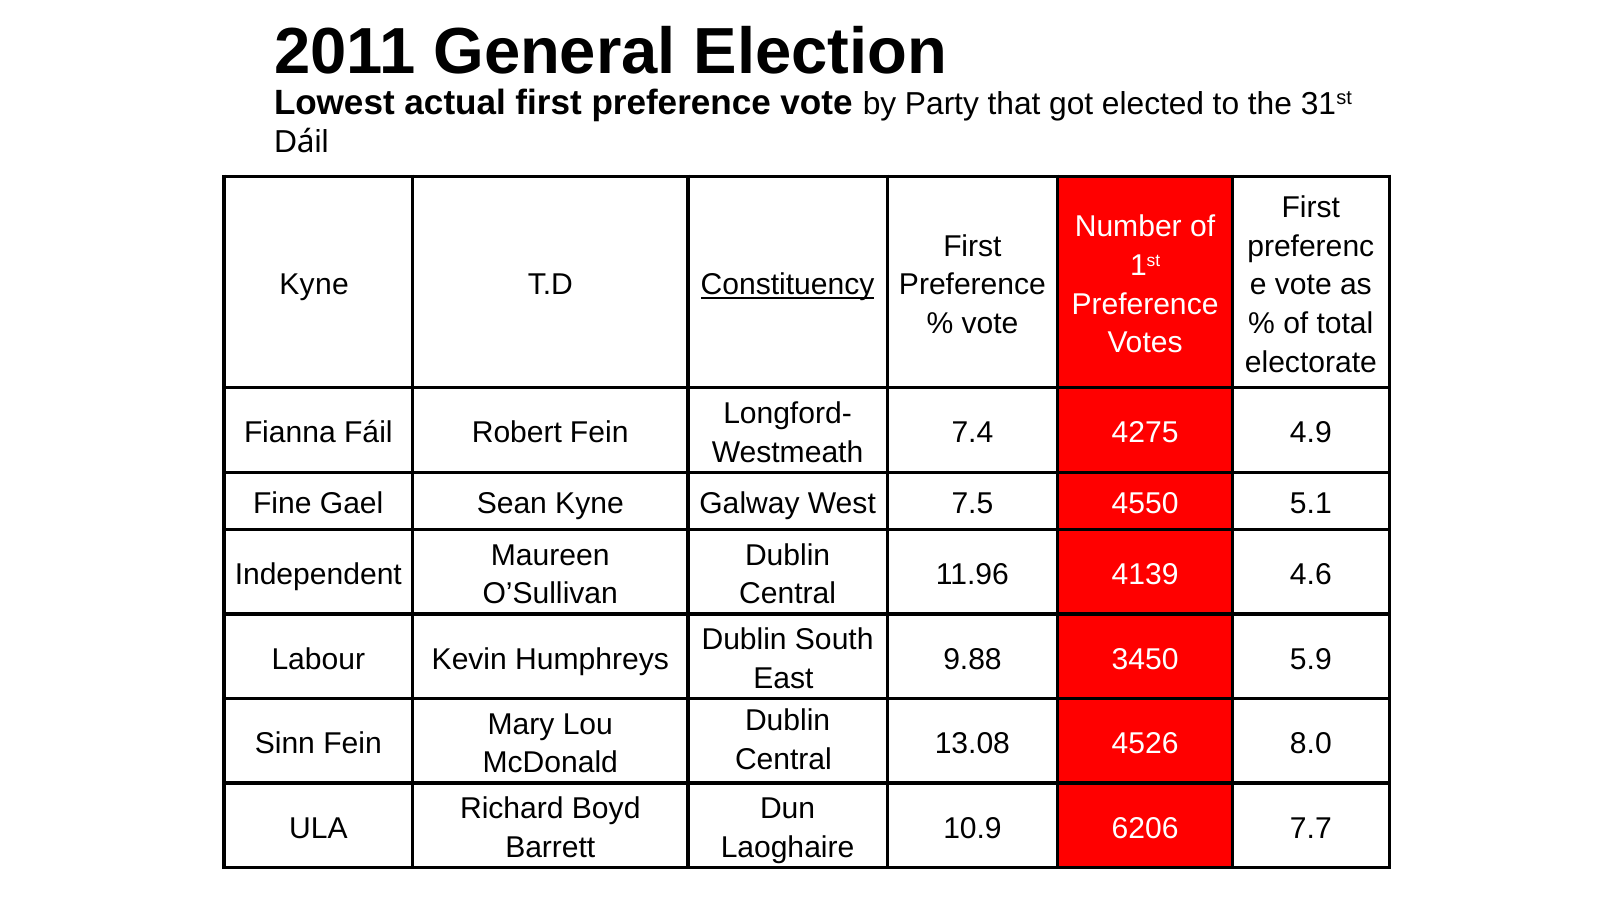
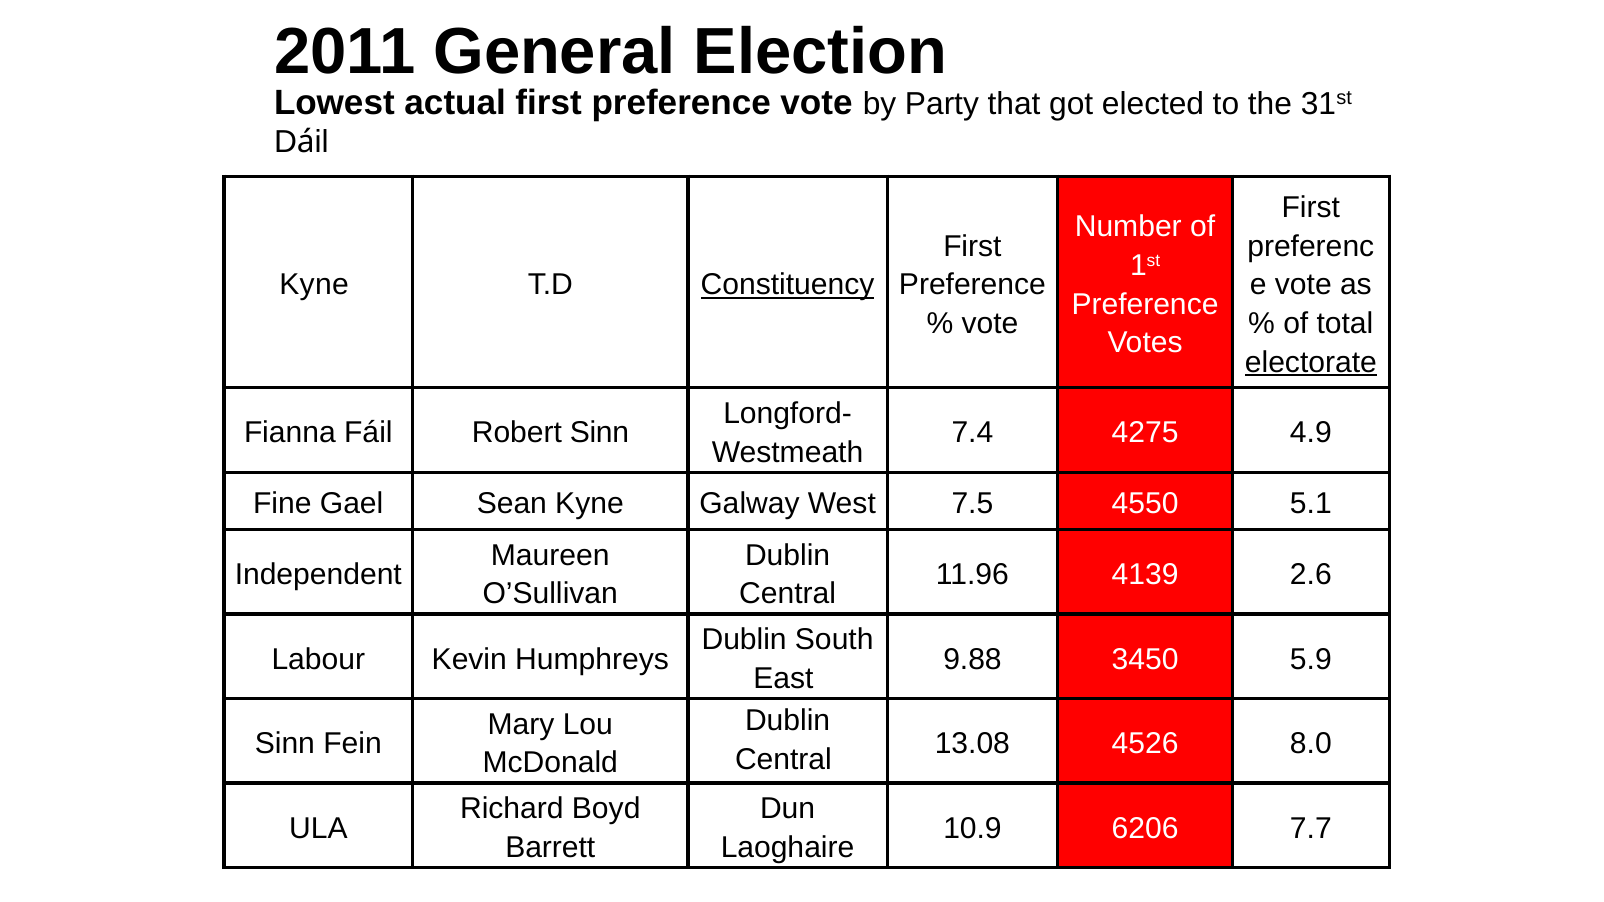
electorate underline: none -> present
Robert Fein: Fein -> Sinn
4.6: 4.6 -> 2.6
